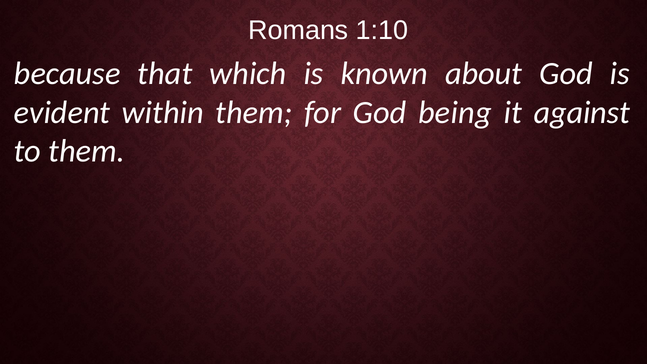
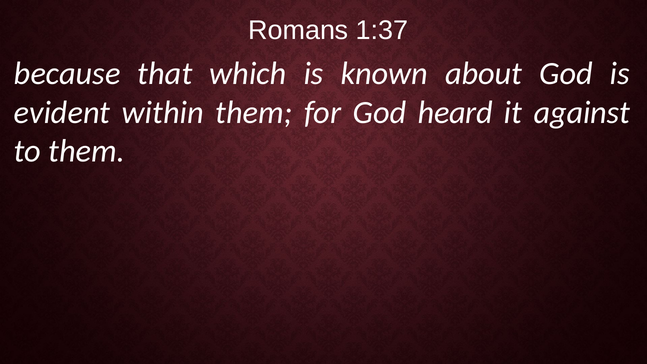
1:10: 1:10 -> 1:37
being: being -> heard
